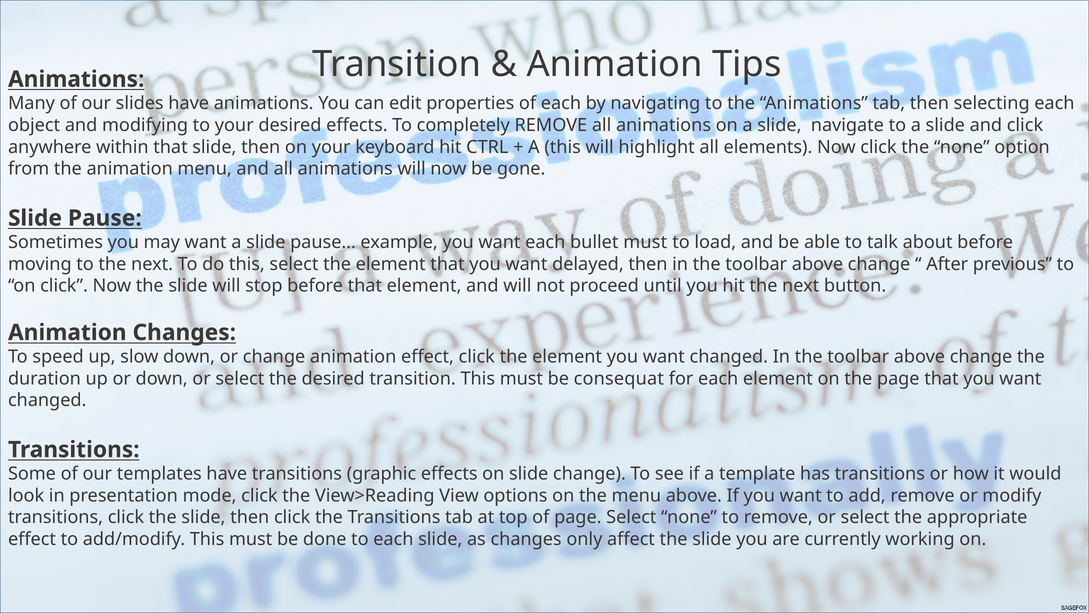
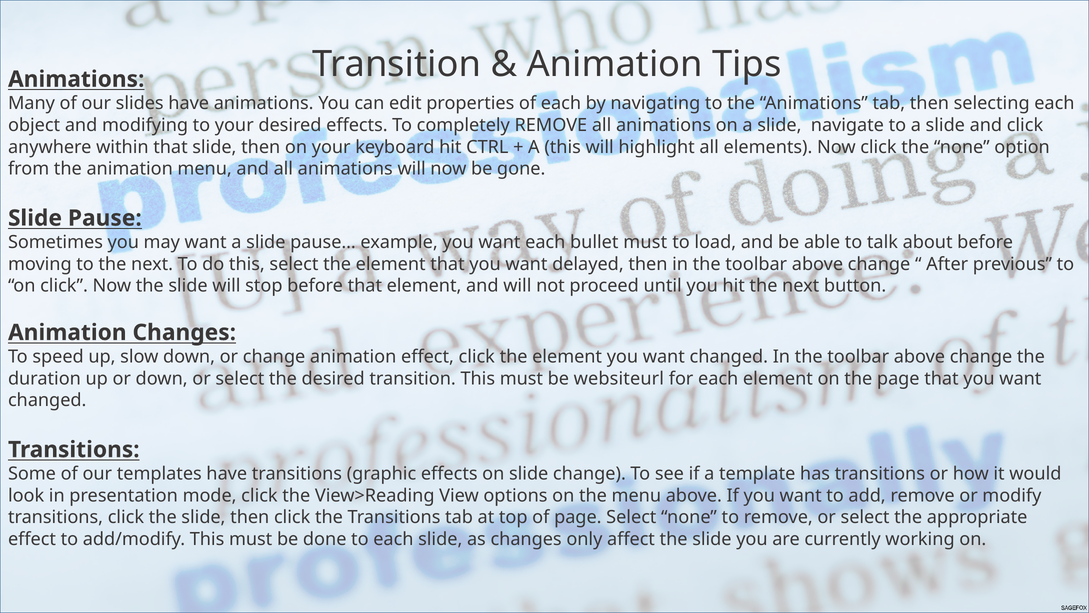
consequat: consequat -> websiteurl
